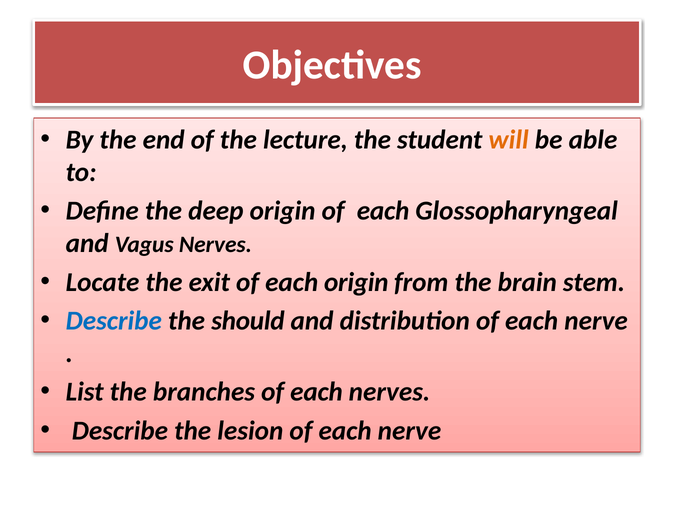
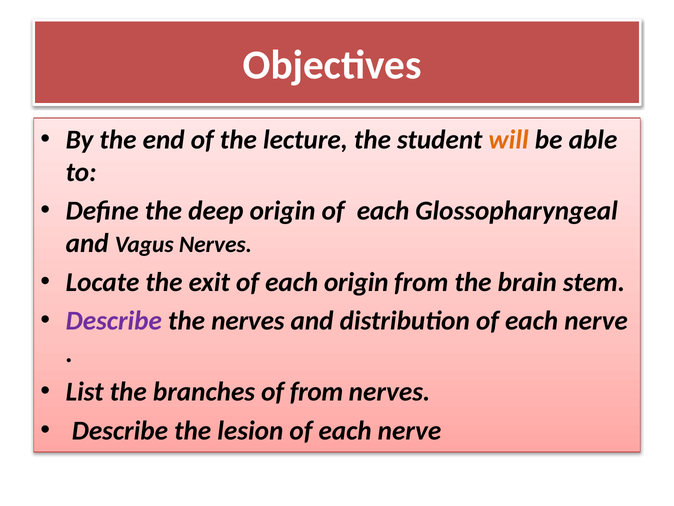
Describe at (114, 320) colour: blue -> purple
the should: should -> nerves
branches of each: each -> from
